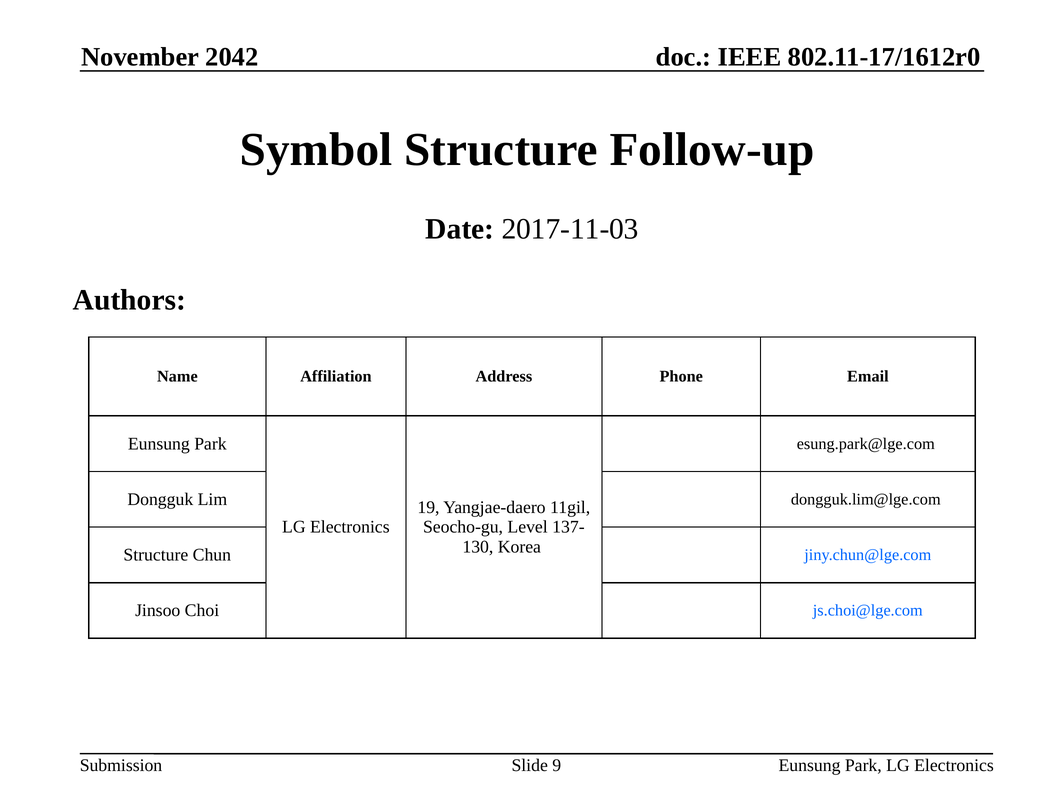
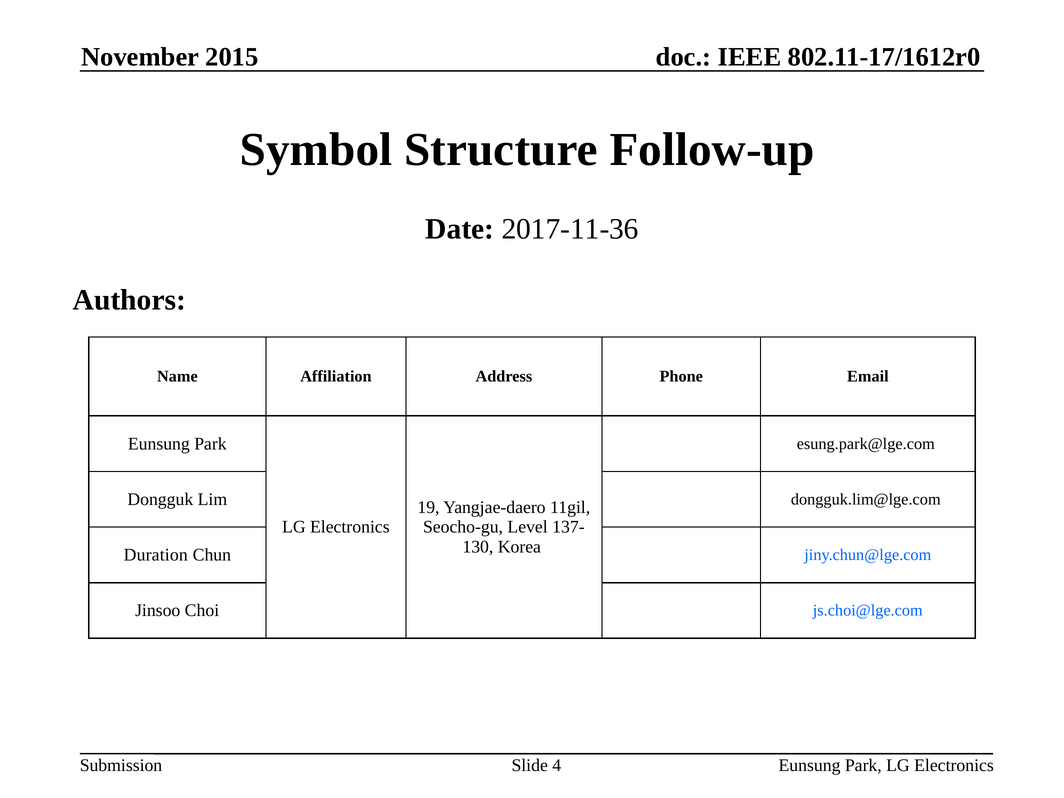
2042: 2042 -> 2015
2017-11-03: 2017-11-03 -> 2017-11-36
Structure at (156, 555): Structure -> Duration
9: 9 -> 4
